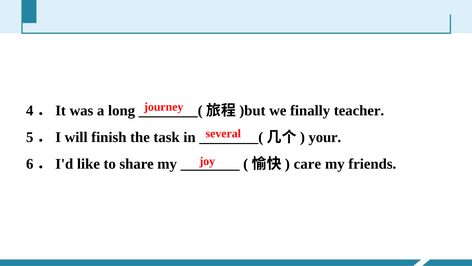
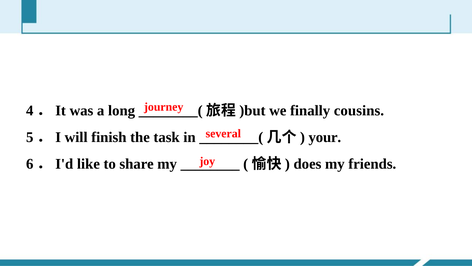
teacher: teacher -> cousins
care: care -> does
